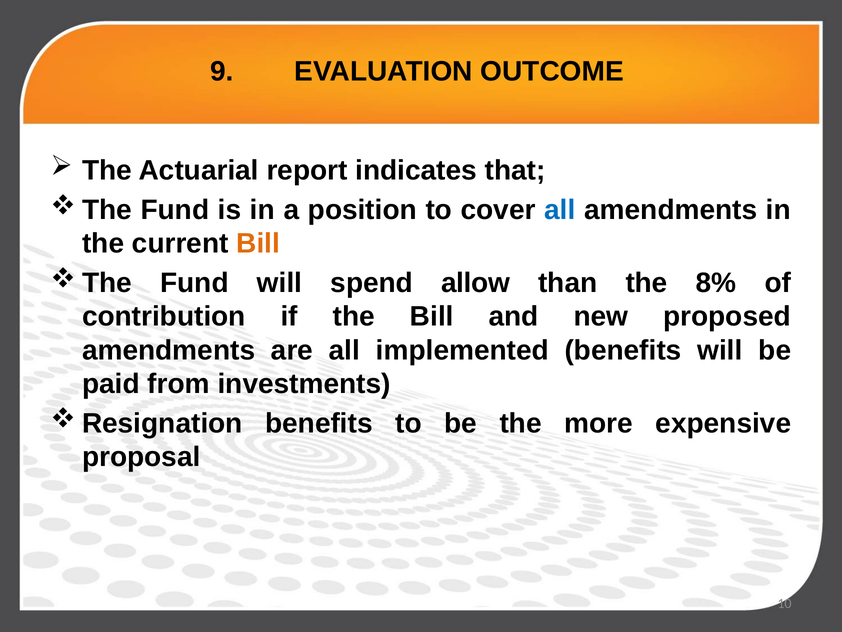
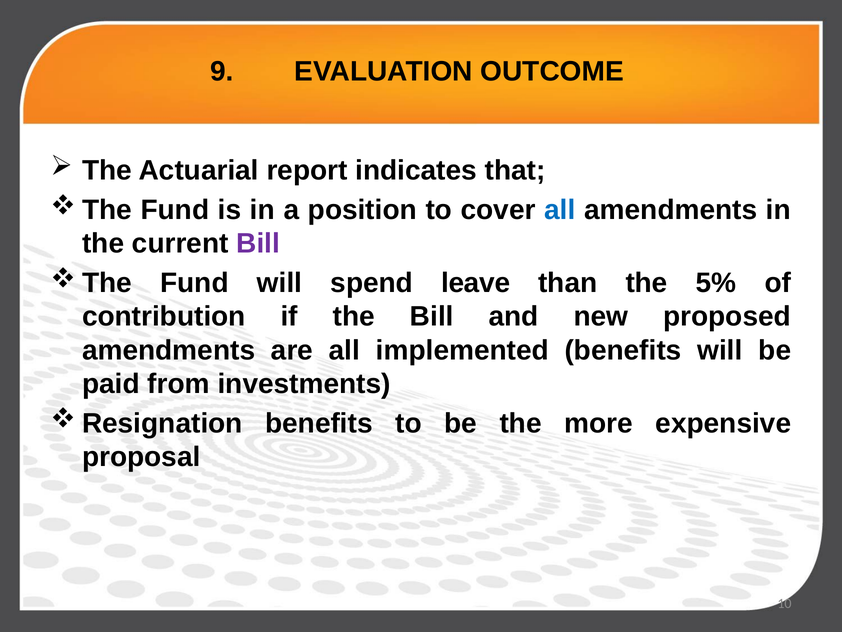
Bill at (258, 243) colour: orange -> purple
allow: allow -> leave
8%: 8% -> 5%
